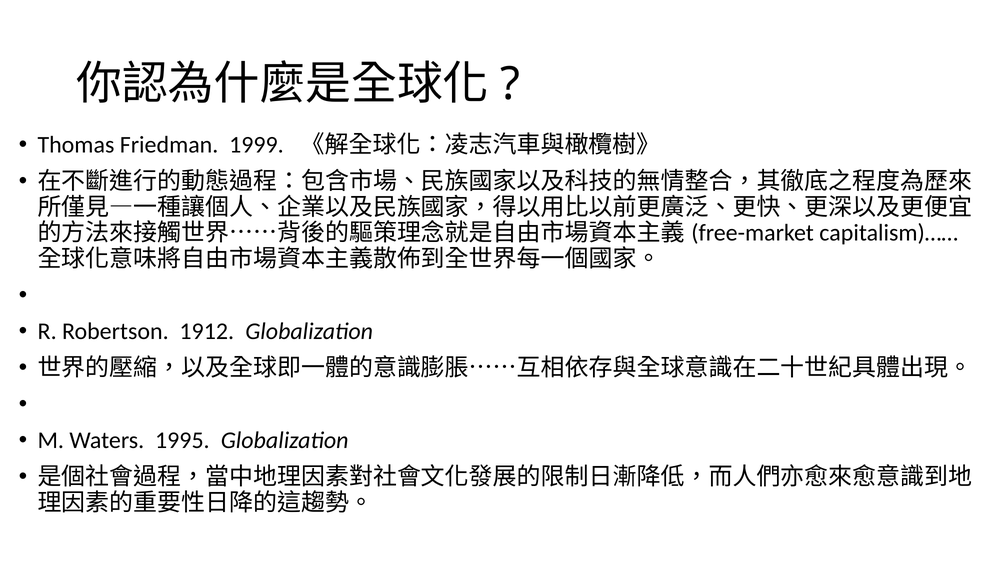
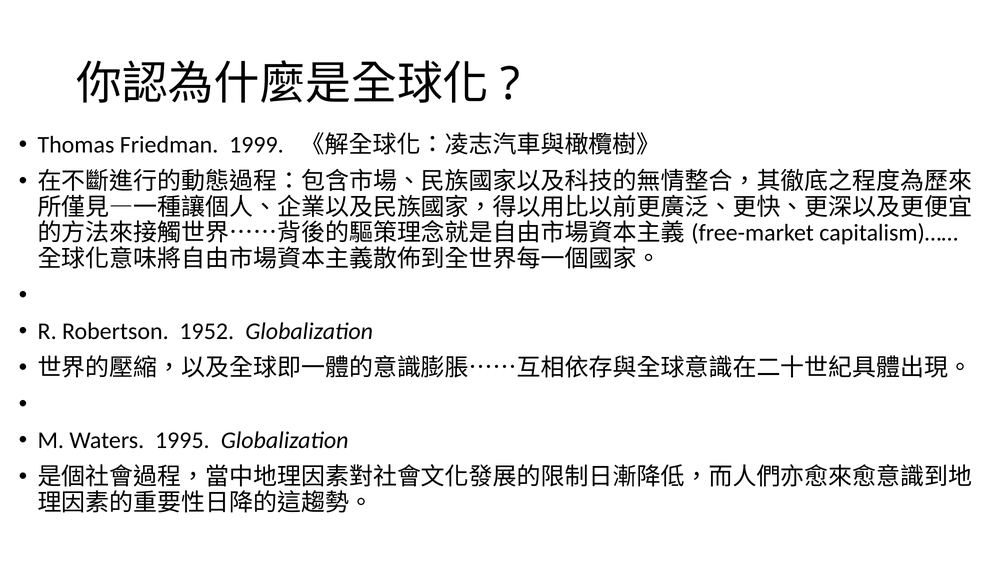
1912: 1912 -> 1952
